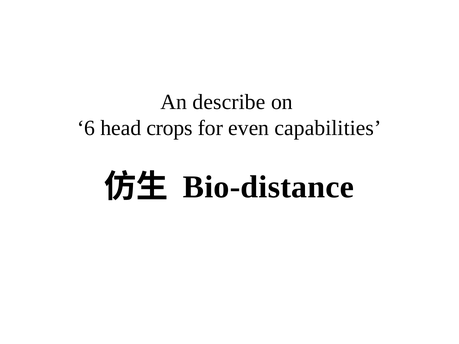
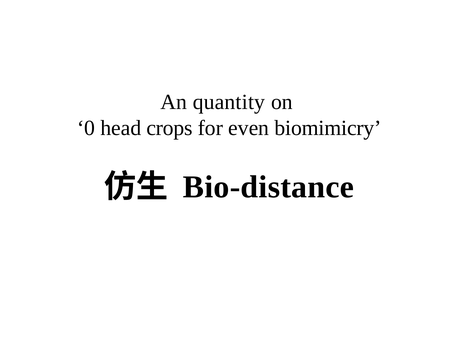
describe: describe -> quantity
6: 6 -> 0
capabilities: capabilities -> biomimicry
